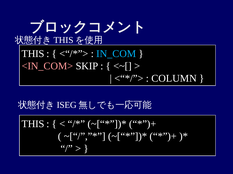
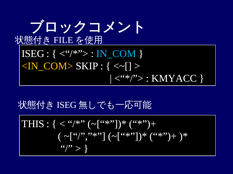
THIS at (63, 40): THIS -> FILE
THIS at (33, 54): THIS -> ISEG
<IN_COM> colour: pink -> yellow
COLUMN: COLUMN -> KMYACC
